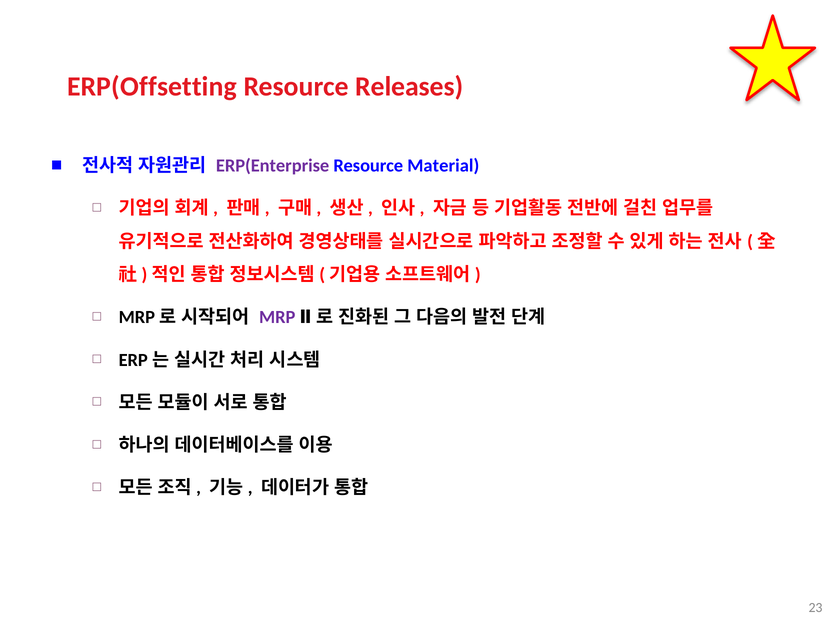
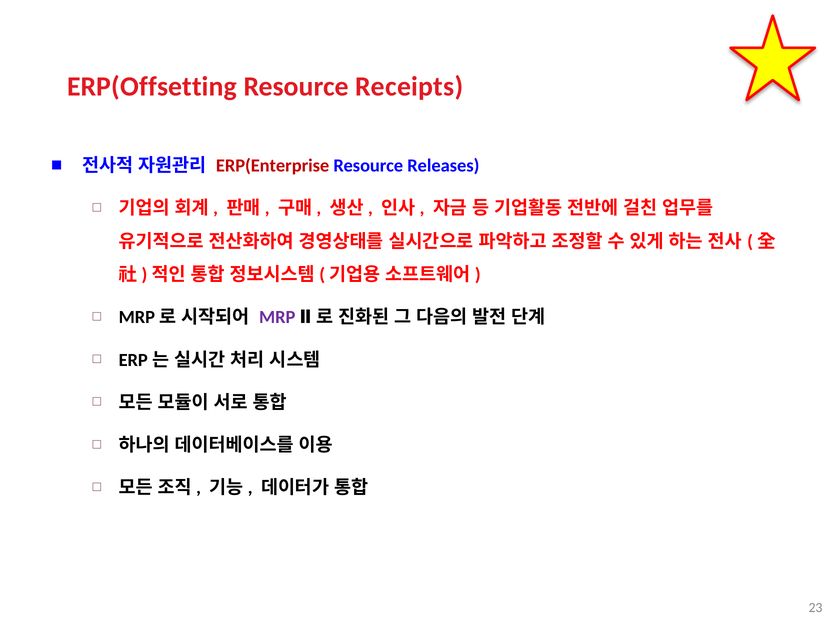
Releases: Releases -> Receipts
ERP(Enterprise colour: purple -> red
Material: Material -> Releases
